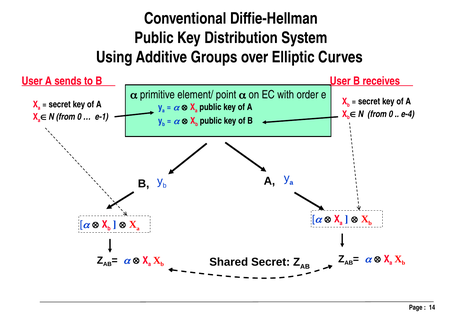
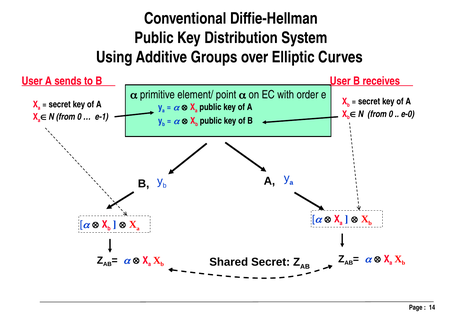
e-4: e-4 -> e-0
